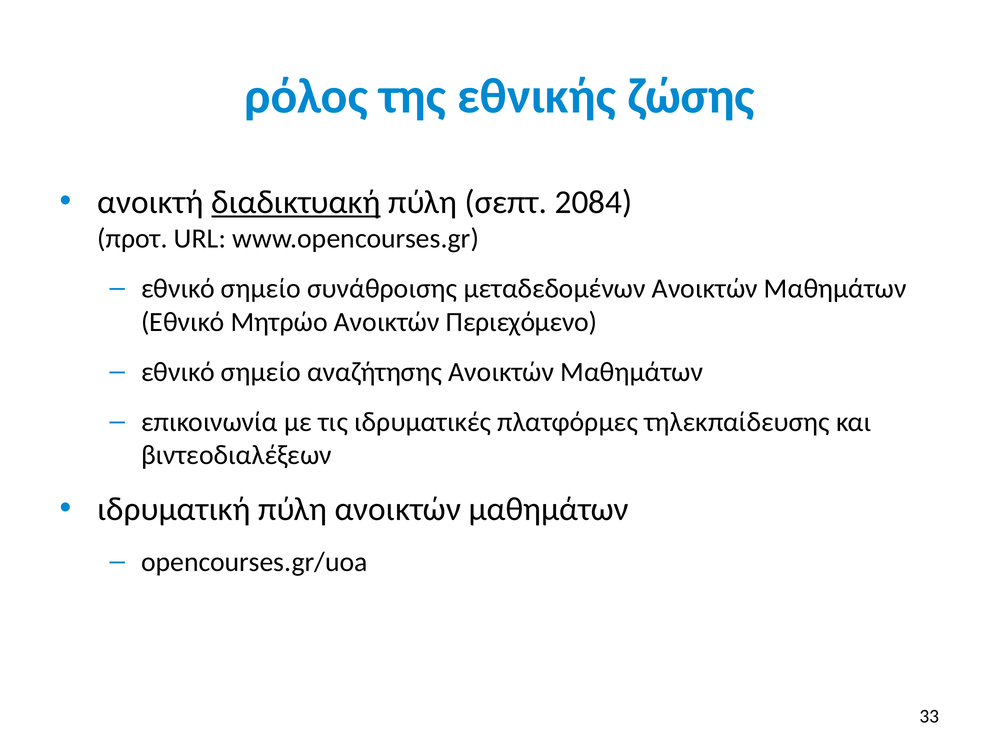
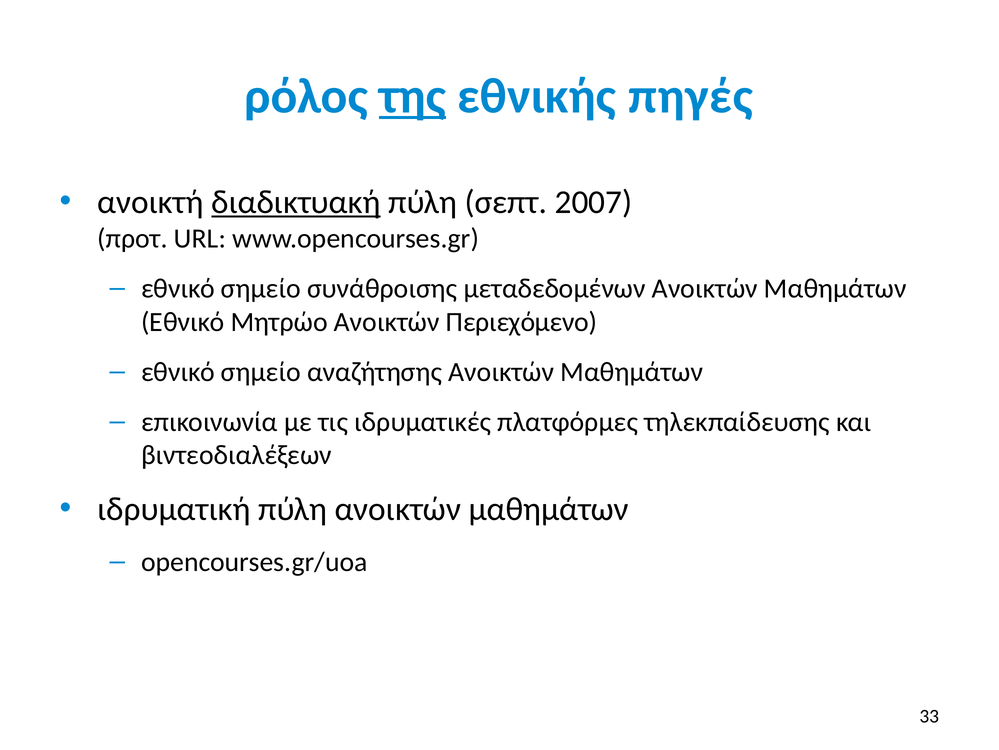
της underline: none -> present
ζώσης: ζώσης -> πηγές
2084: 2084 -> 2007
